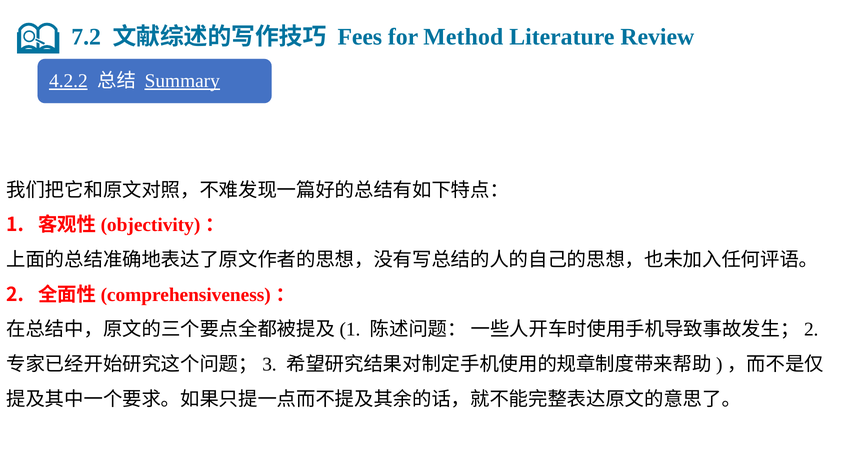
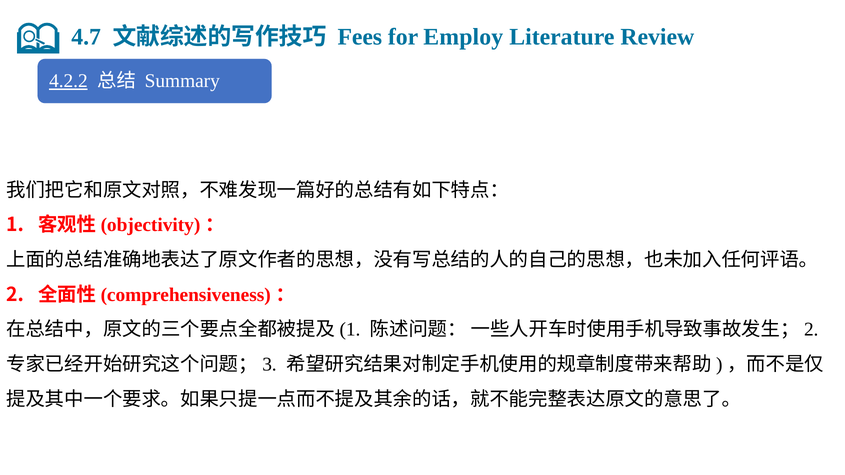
7.2: 7.2 -> 4.7
Method: Method -> Employ
Summary underline: present -> none
